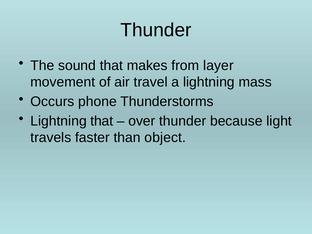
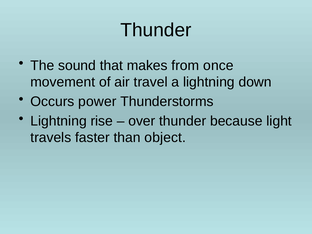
layer: layer -> once
mass: mass -> down
phone: phone -> power
Lightning that: that -> rise
